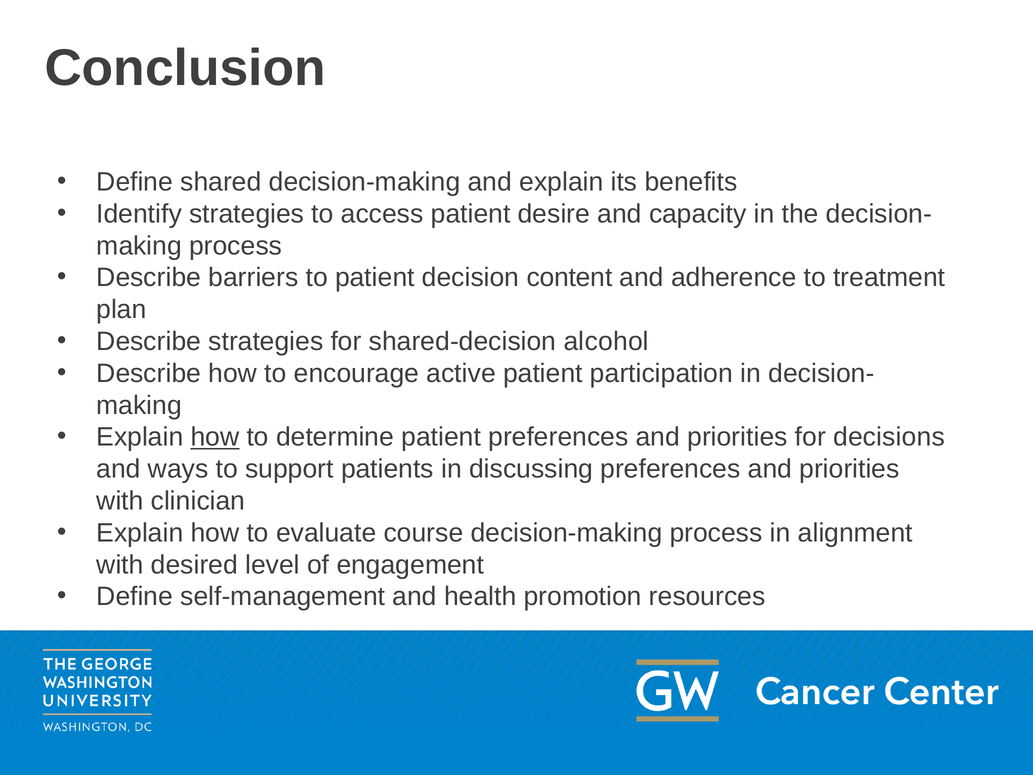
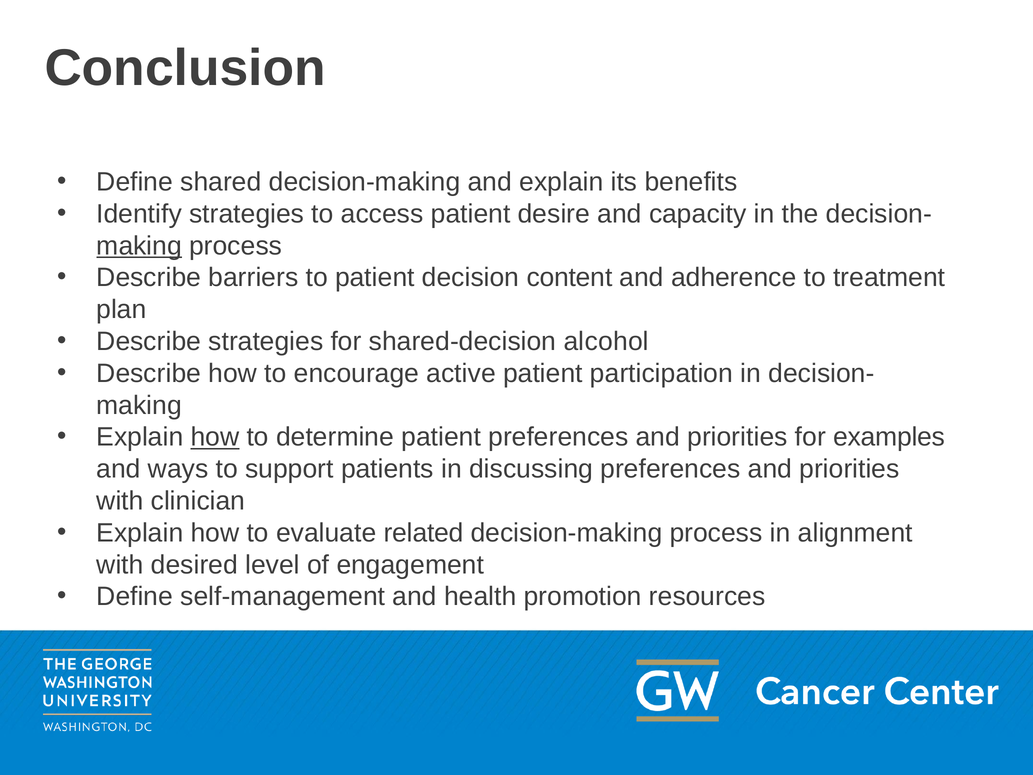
making at (139, 246) underline: none -> present
decisions: decisions -> examples
course: course -> related
